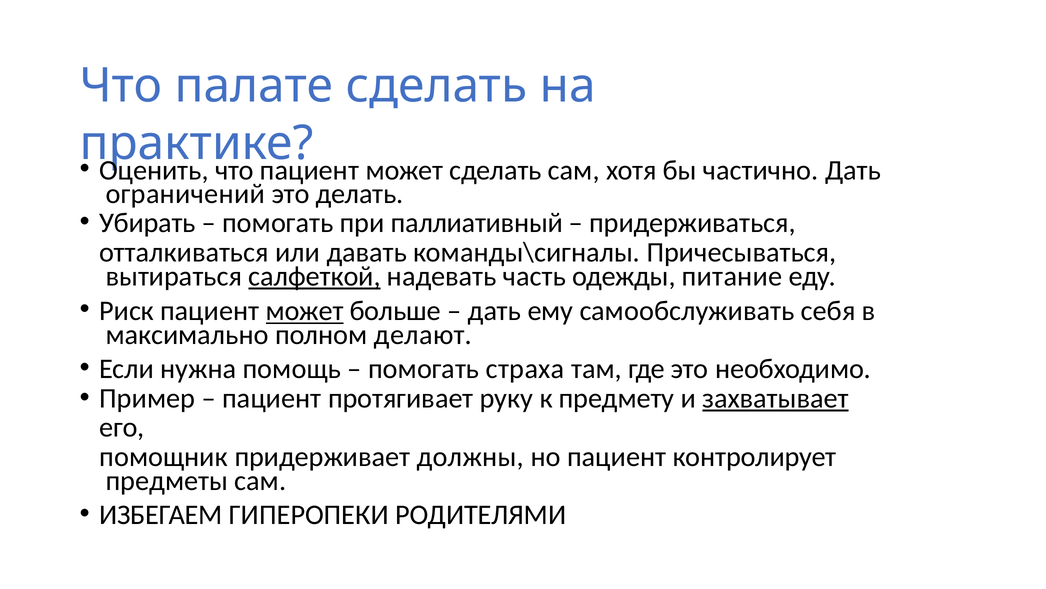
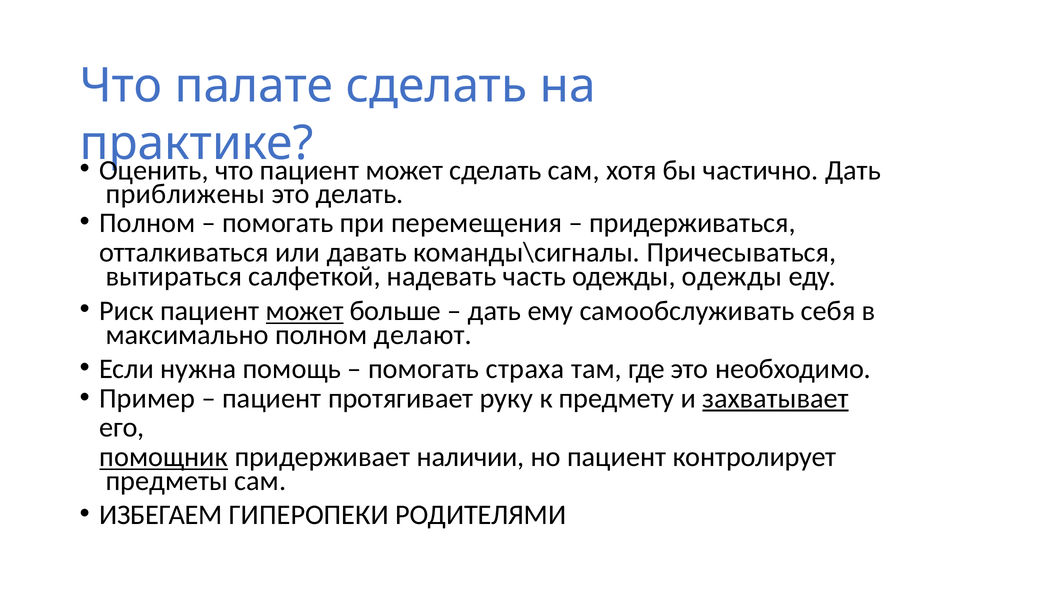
ограничений: ограничений -> приближены
Убирать at (147, 222): Убирать -> Полном
паллиативный: паллиативный -> перемещения
салфеткой underline: present -> none
одежды питание: питание -> одежды
помощник underline: none -> present
должны: должны -> наличии
